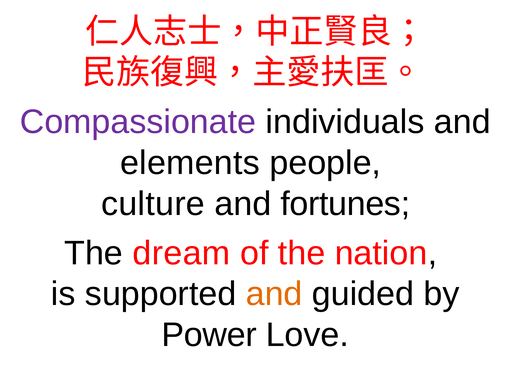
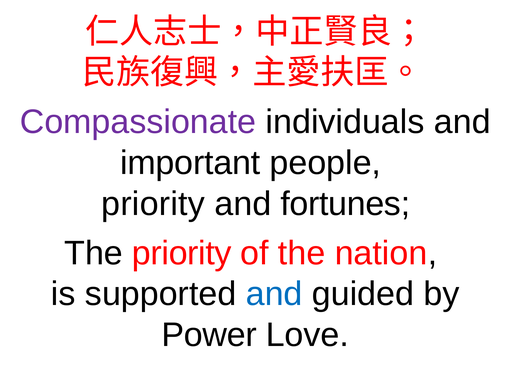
elements: elements -> important
culture at (153, 204): culture -> priority
The dream: dream -> priority
and at (274, 294) colour: orange -> blue
